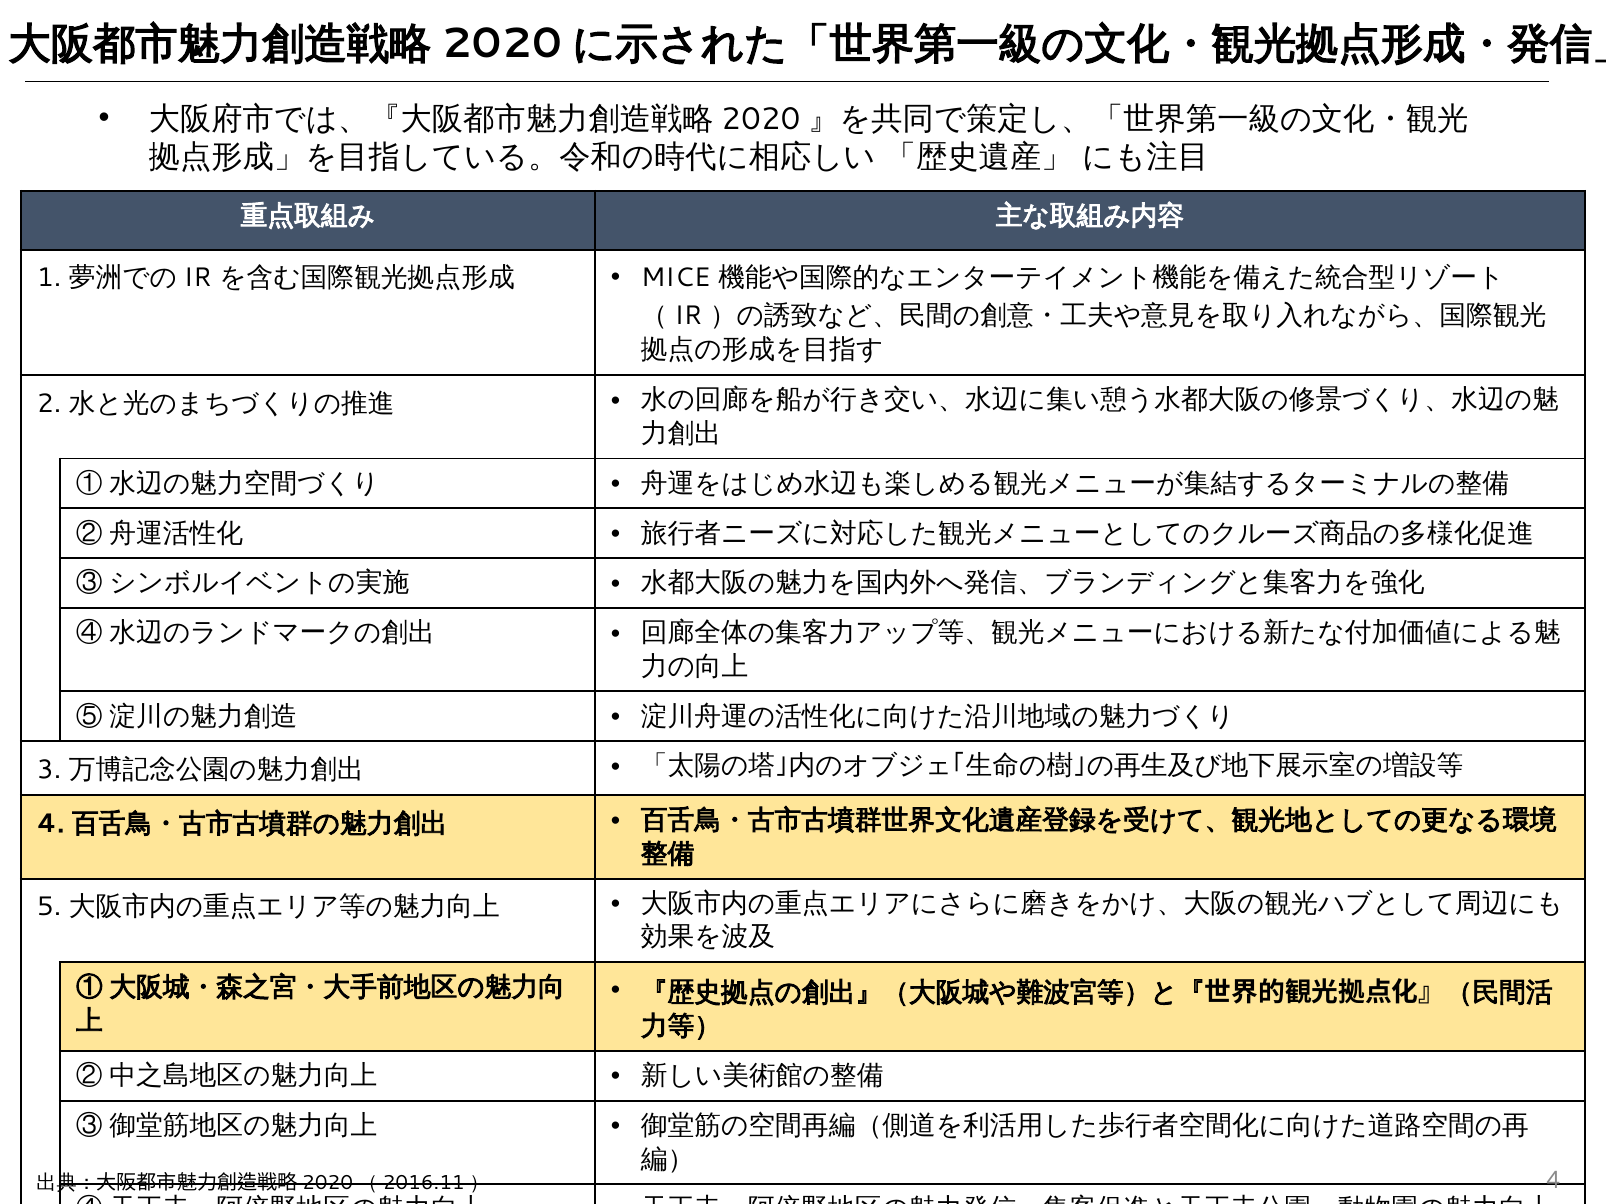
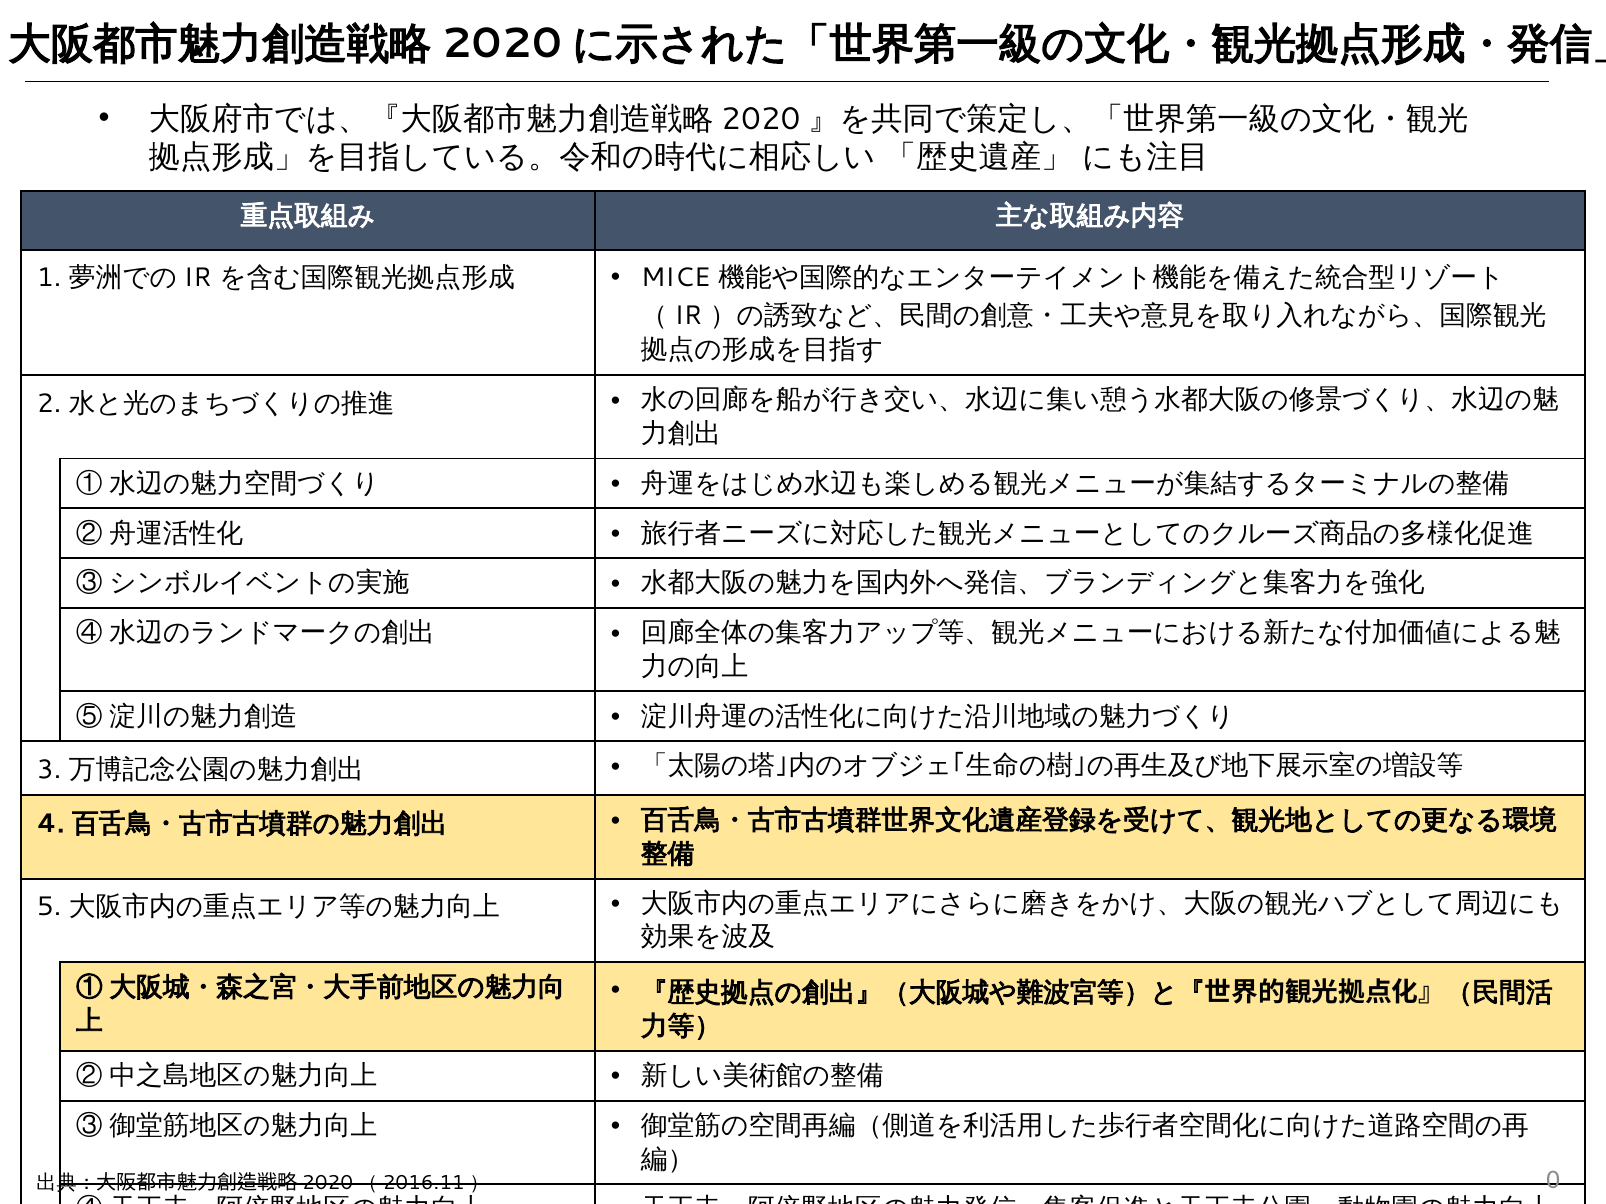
4 at (1553, 1180): 4 -> 0
